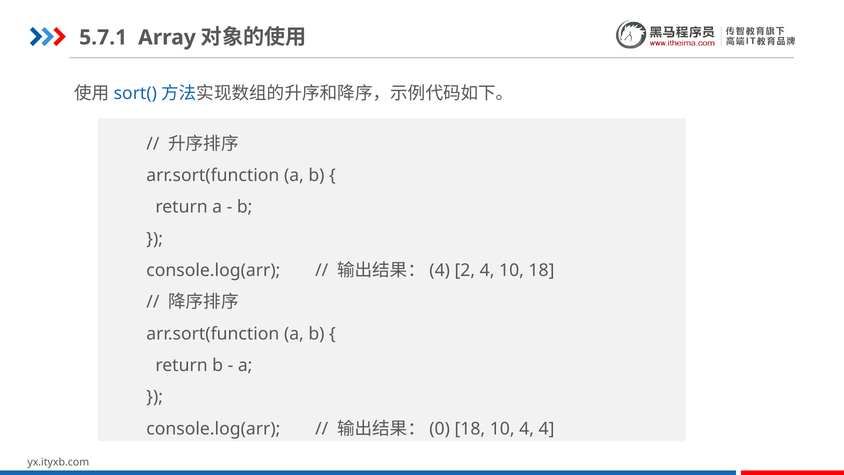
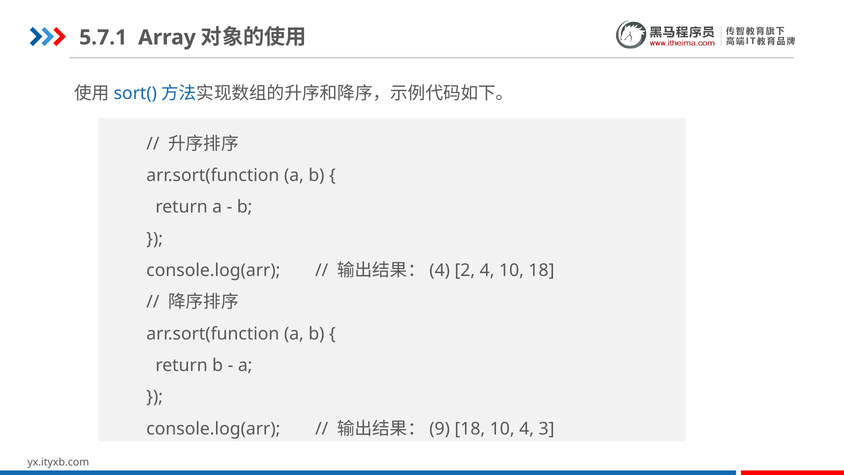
0: 0 -> 9
4 4: 4 -> 3
